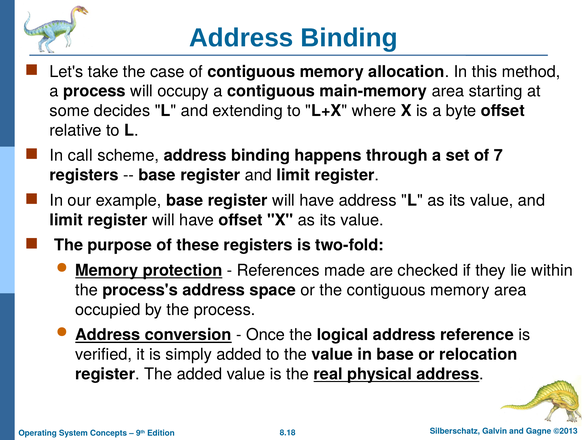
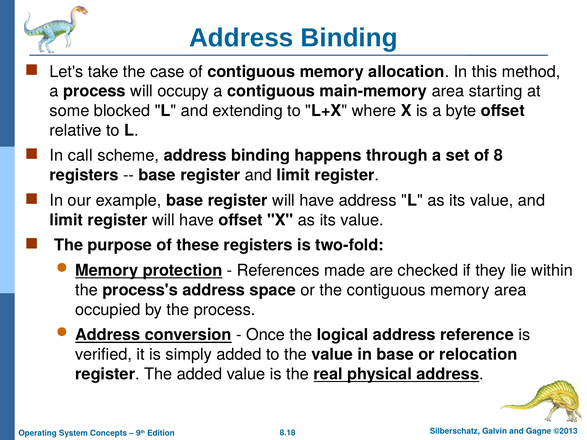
decides: decides -> blocked
7: 7 -> 8
